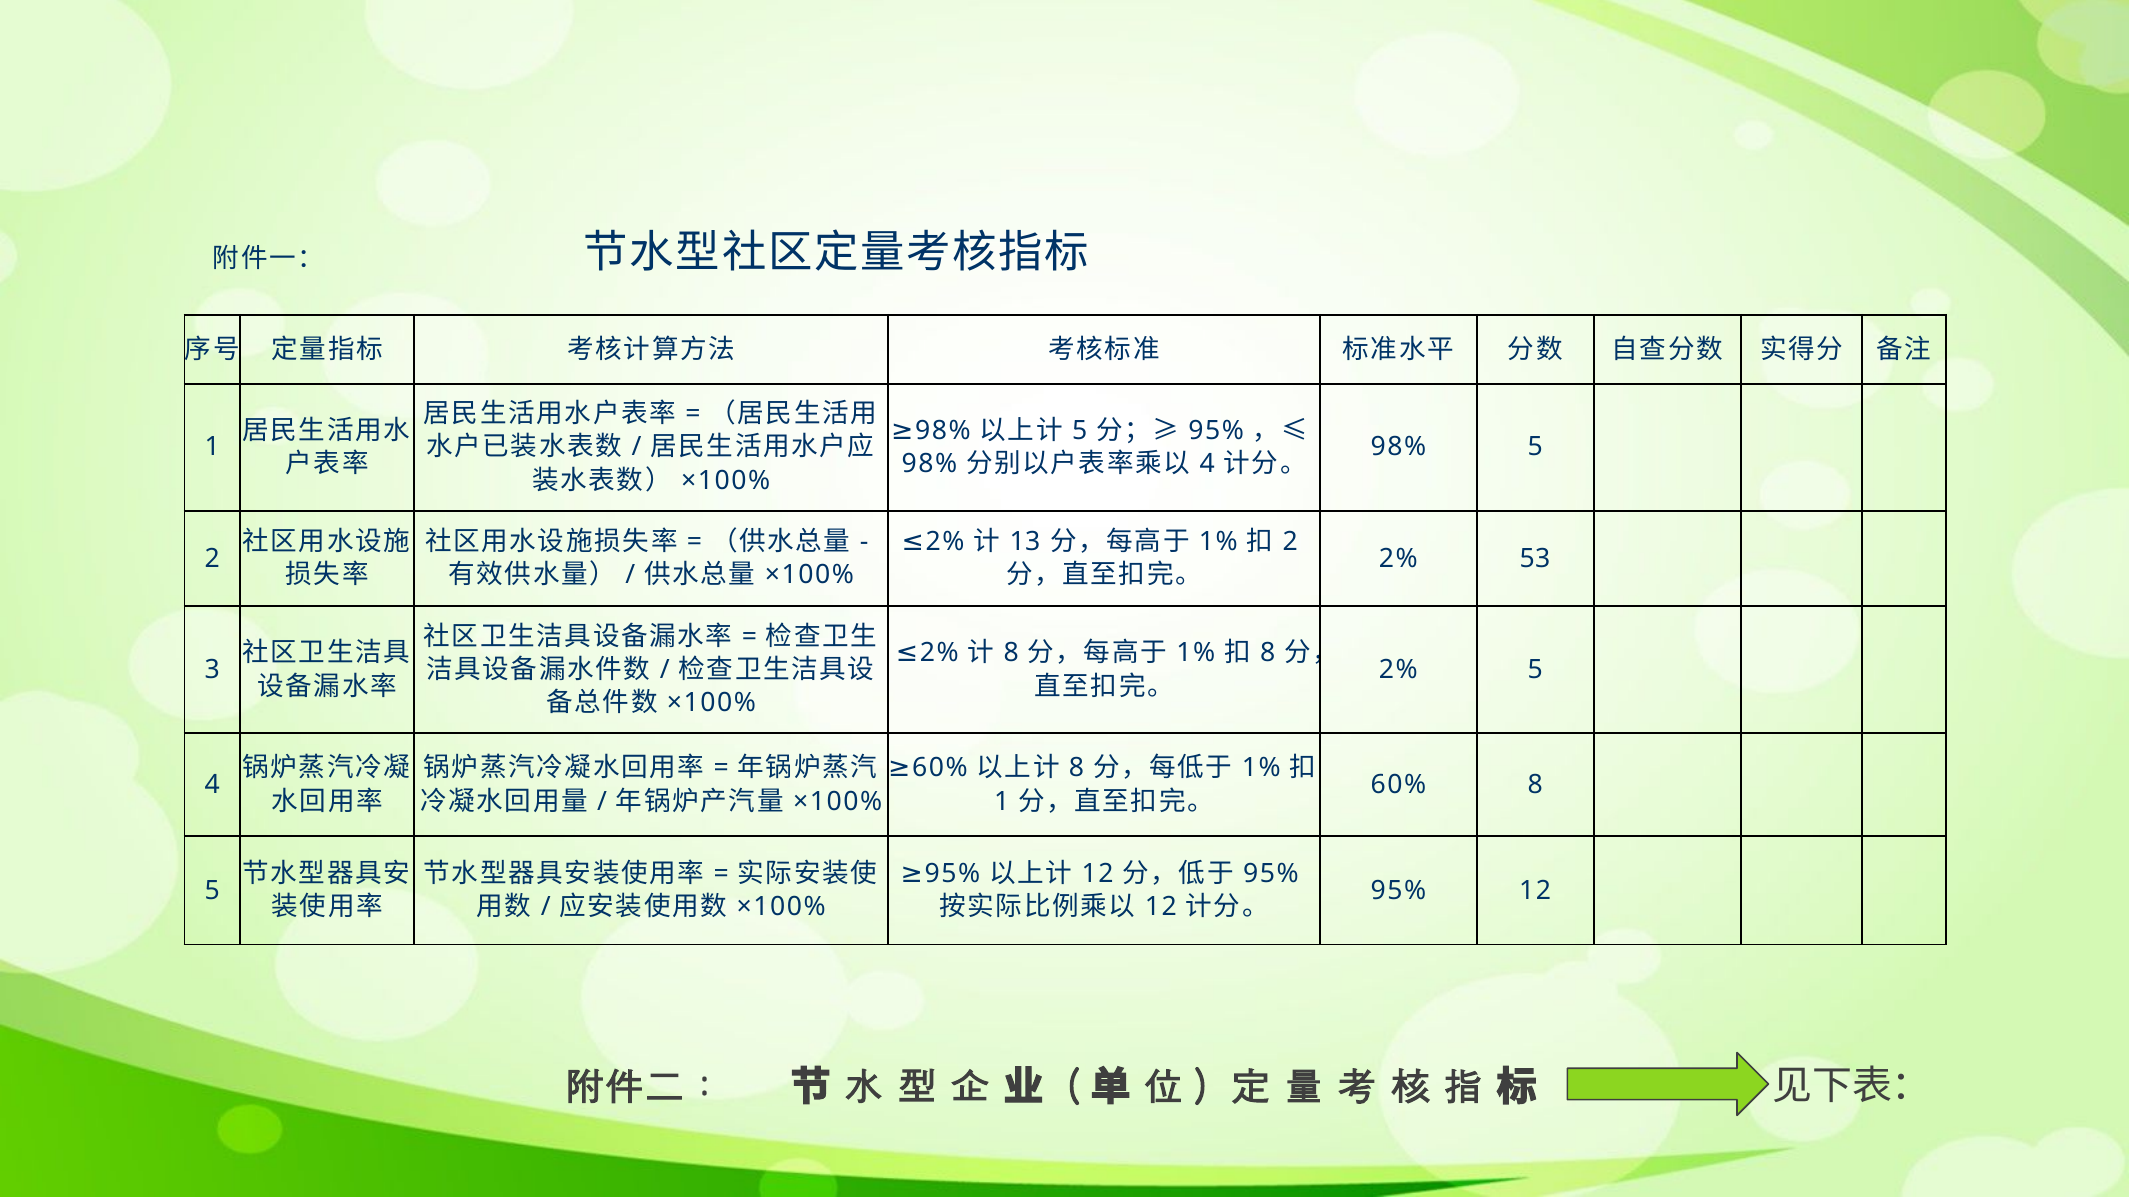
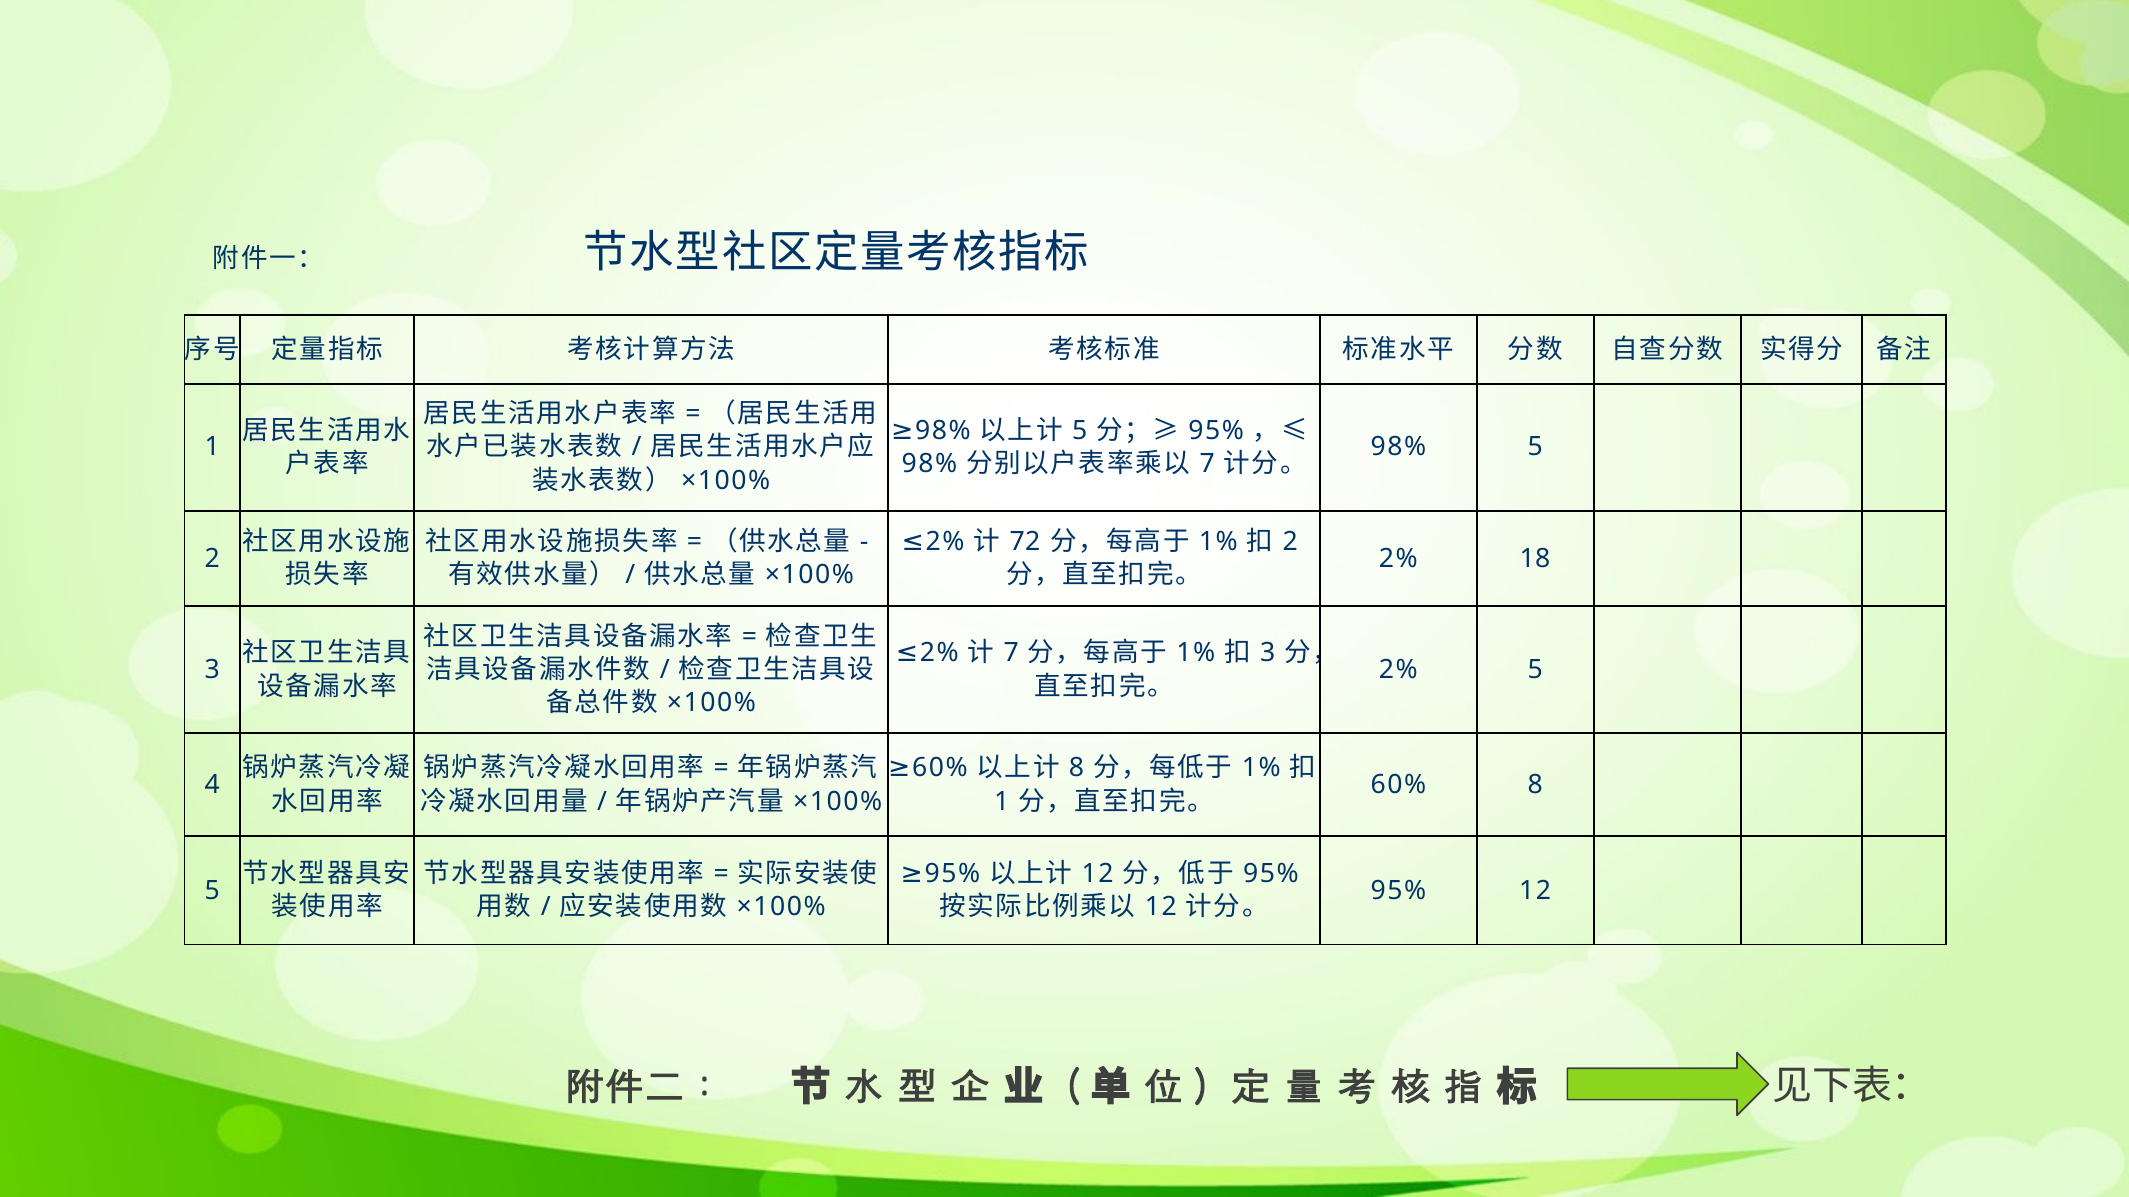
4 at (1207, 464): 4 -> 7
13: 13 -> 72
53: 53 -> 18
8 at (1011, 653): 8 -> 7
8 at (1268, 653): 8 -> 3
